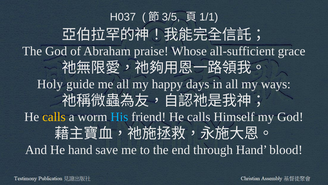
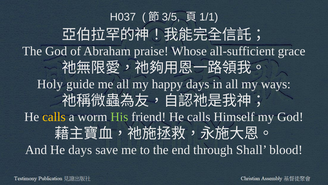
His colour: light blue -> light green
He hand: hand -> days
through Hand: Hand -> Shall
